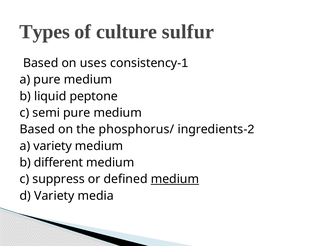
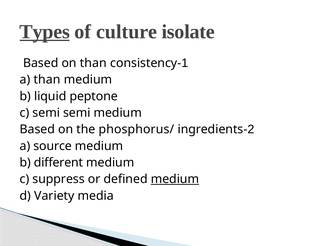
Types underline: none -> present
sulfur: sulfur -> isolate
on uses: uses -> than
a pure: pure -> than
semi pure: pure -> semi
a variety: variety -> source
